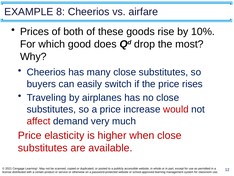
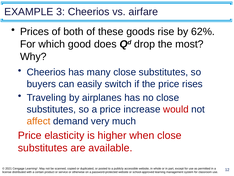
8: 8 -> 3
10%: 10% -> 62%
affect colour: red -> orange
